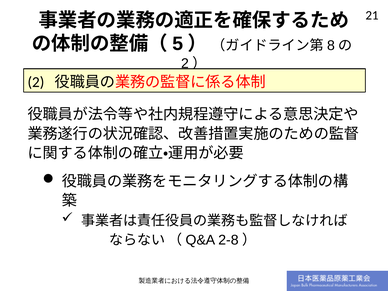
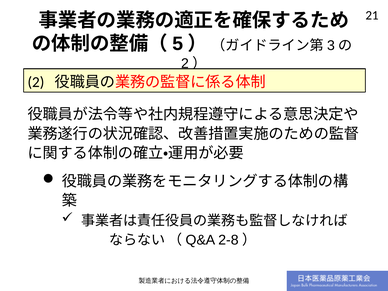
8: 8 -> 3
